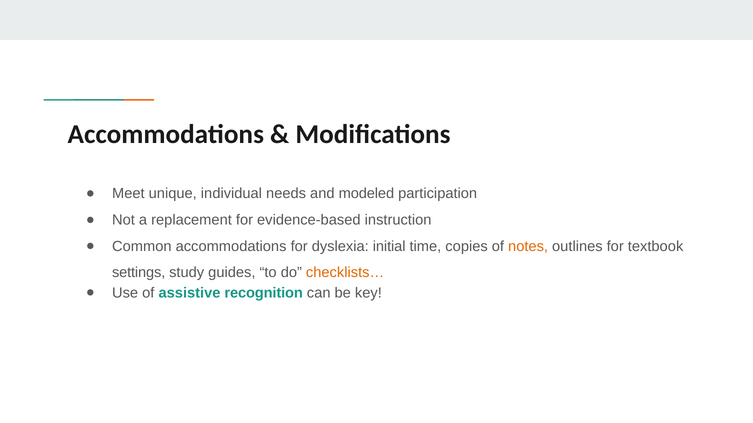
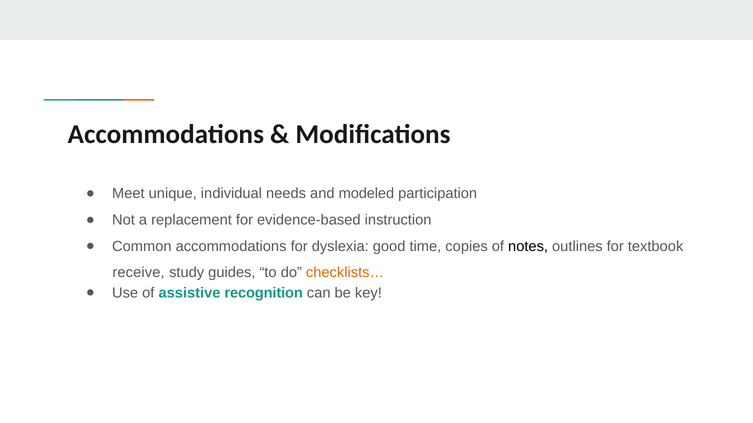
initial: initial -> good
notes colour: orange -> black
settings: settings -> receive
